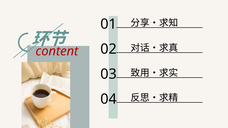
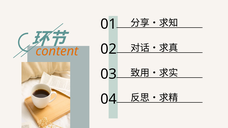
content colour: red -> orange
